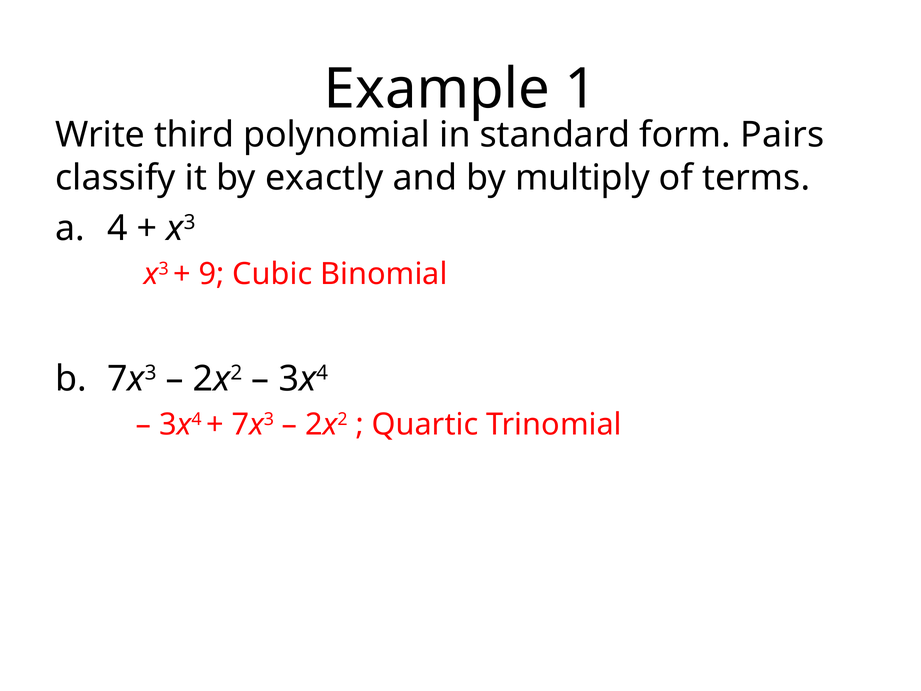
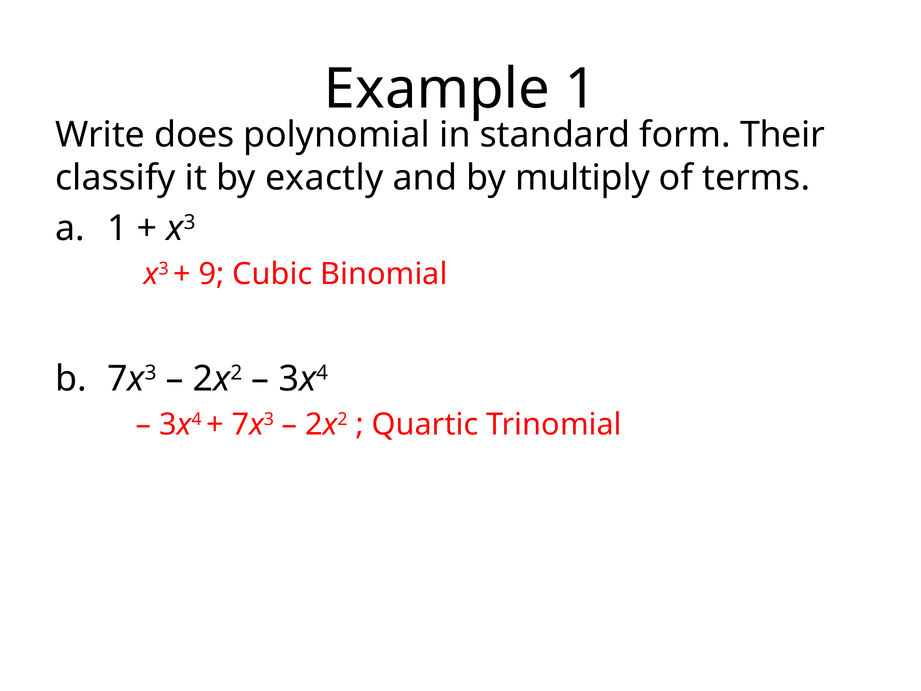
third: third -> does
Pairs: Pairs -> Their
4 at (117, 228): 4 -> 1
